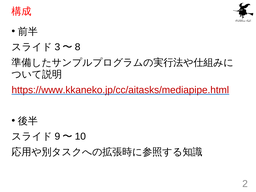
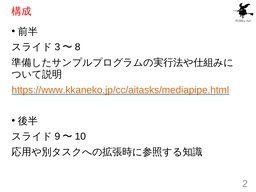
https://www.kkaneko.jp/cc/aitasks/mediapipe.html colour: red -> orange
